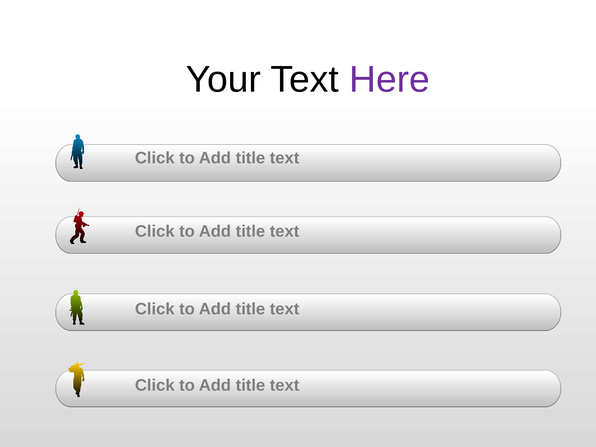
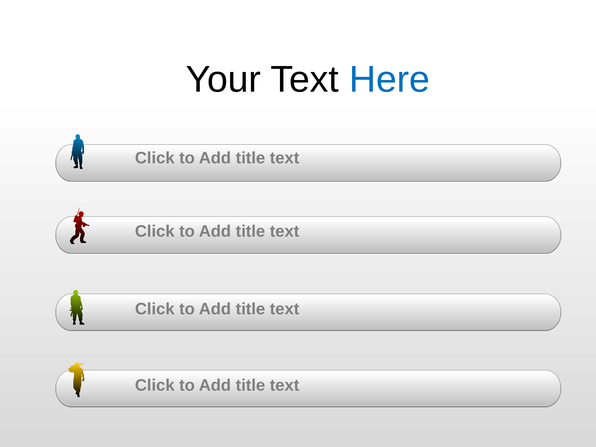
Here colour: purple -> blue
